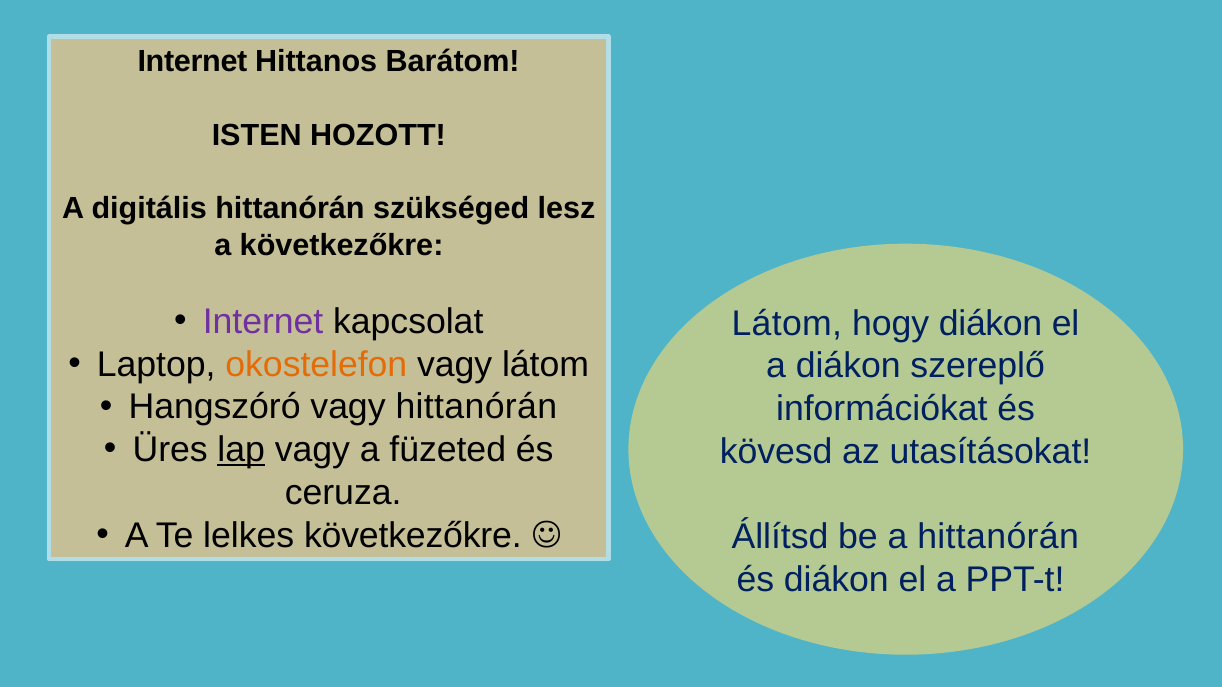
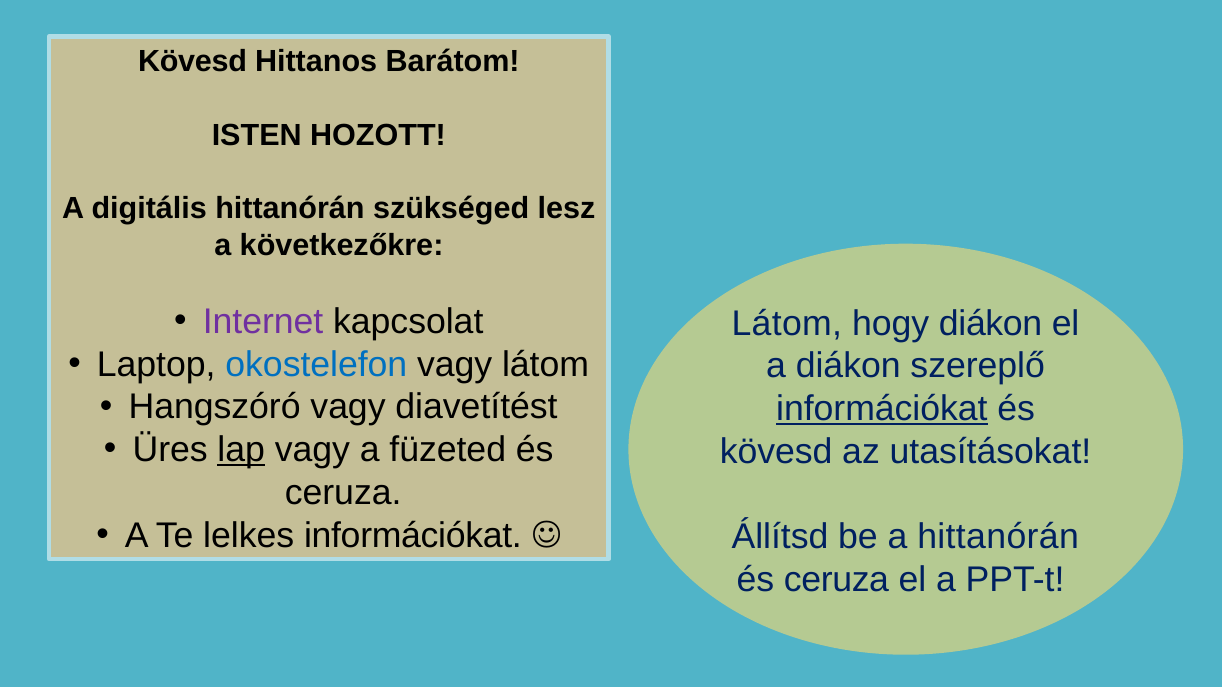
Internet at (192, 62): Internet -> Kövesd
okostelefon colour: orange -> blue
vagy hittanórán: hittanórán -> diavetítést
információkat at (882, 409) underline: none -> present
lelkes következőkre: következőkre -> információkat
diákon at (836, 580): diákon -> ceruza
